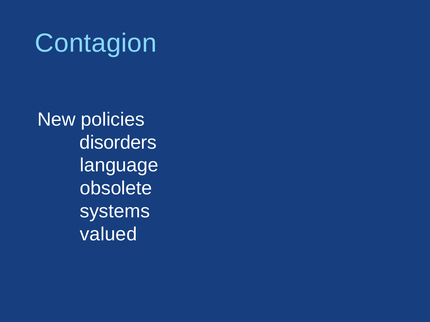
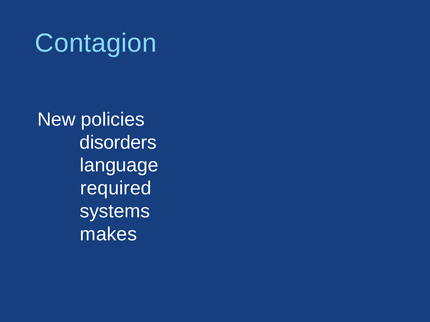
obsolete: obsolete -> required
valued: valued -> makes
